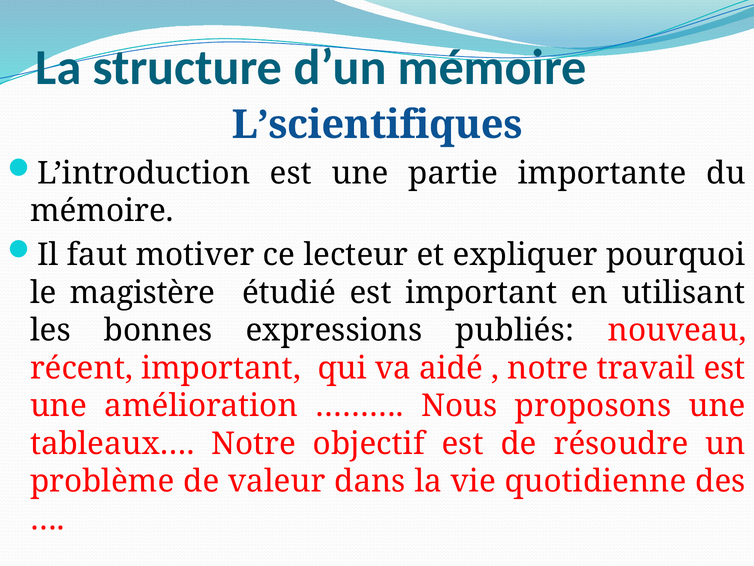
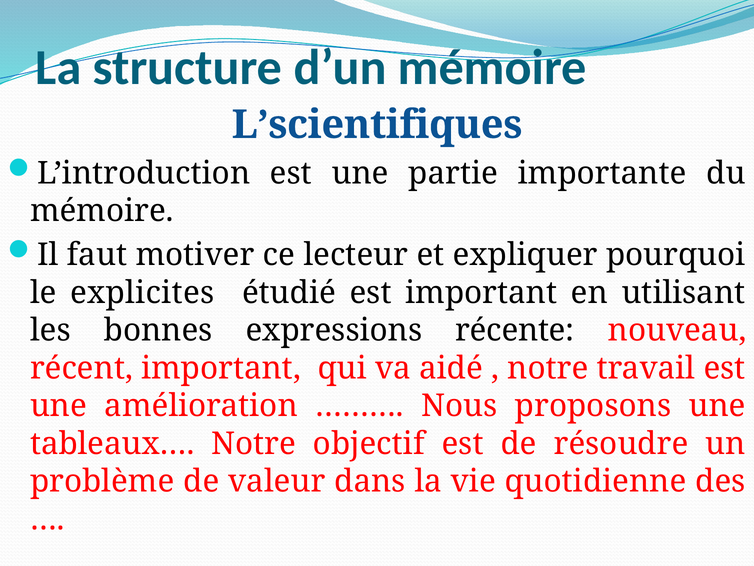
magistère: magistère -> explicites
publiés: publiés -> récente
